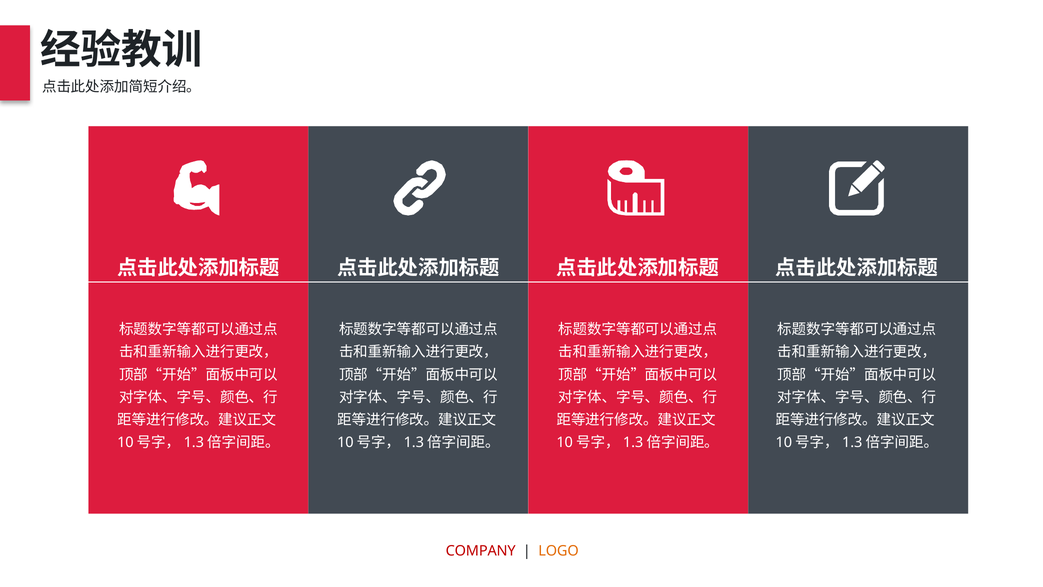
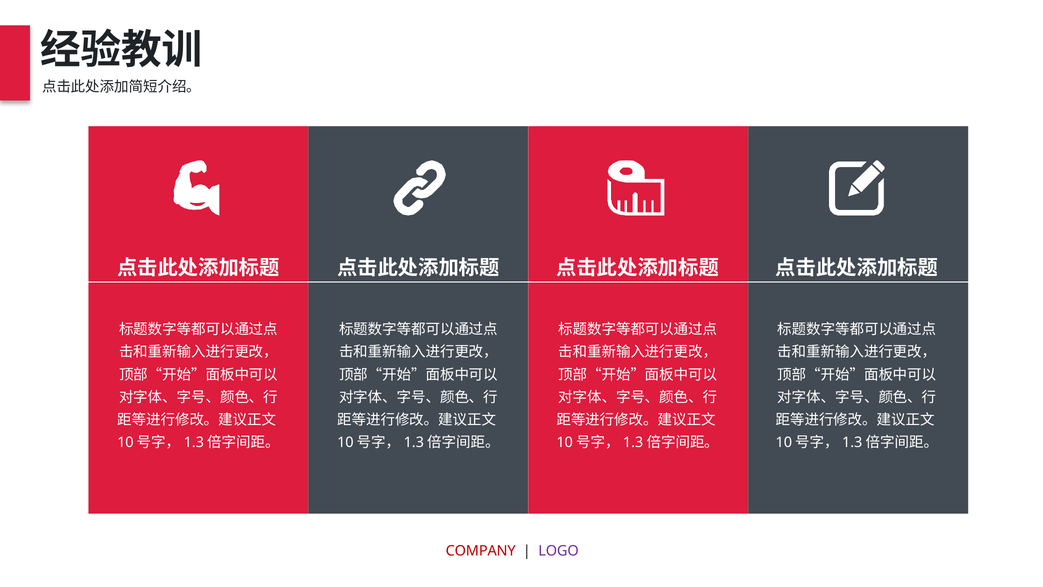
LOGO colour: orange -> purple
